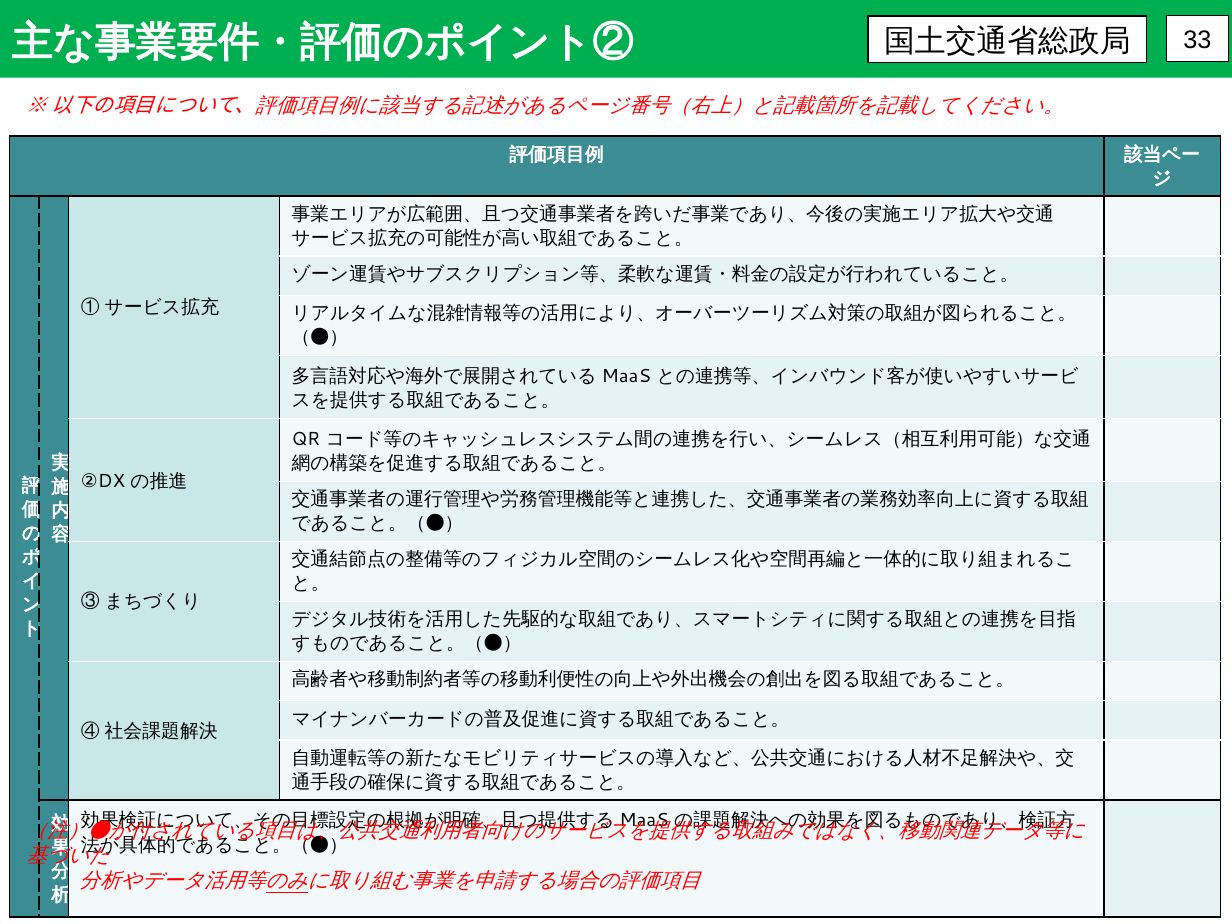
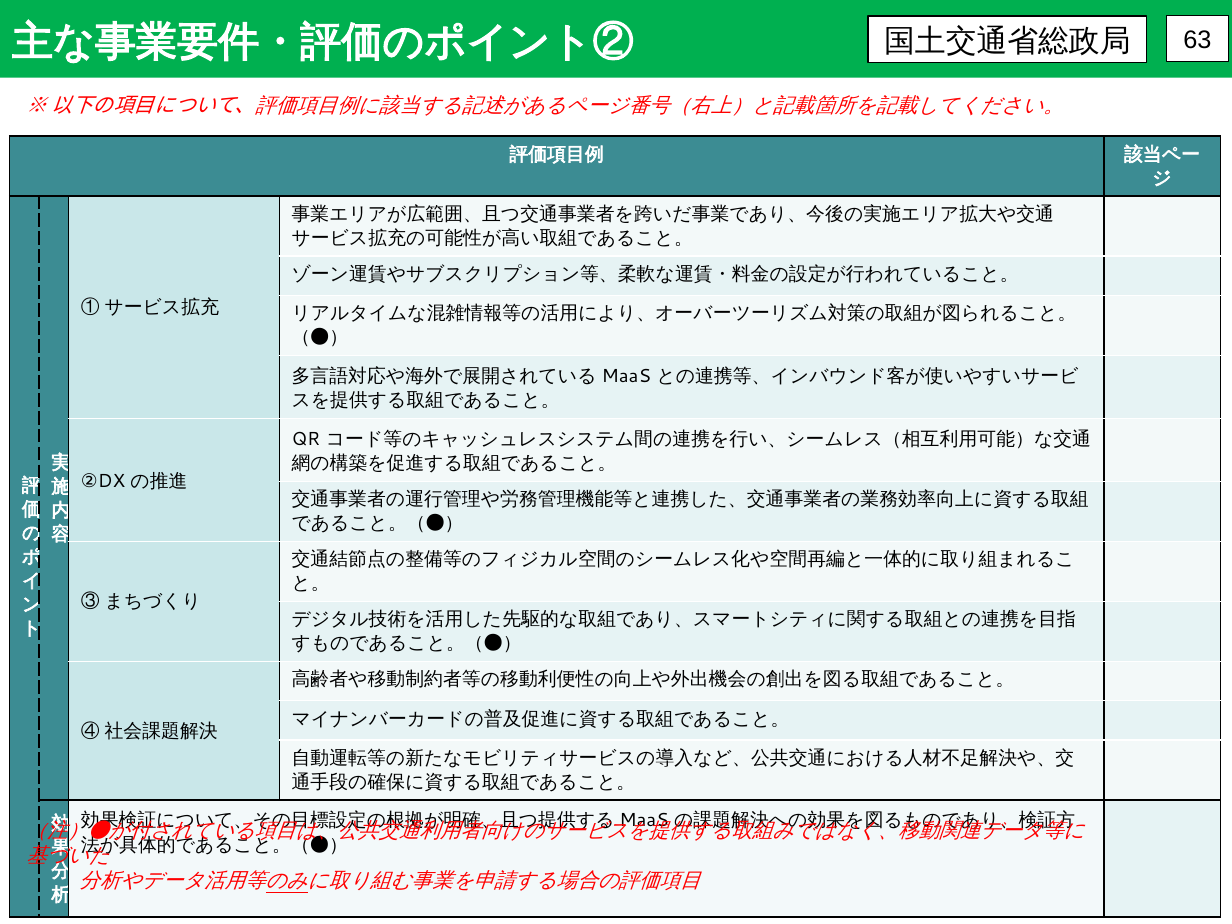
33: 33 -> 63
